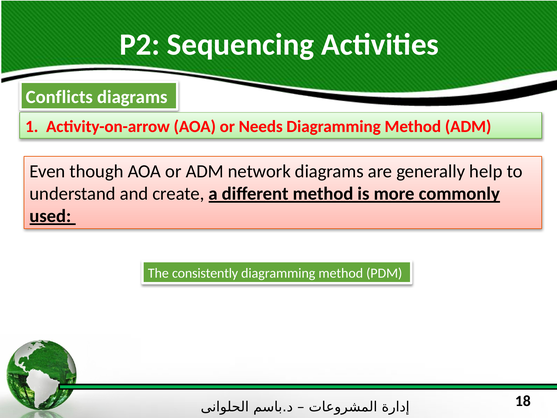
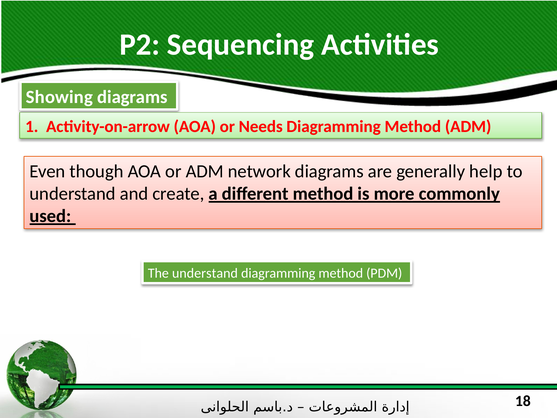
Conflicts: Conflicts -> Showing
The consistently: consistently -> understand
